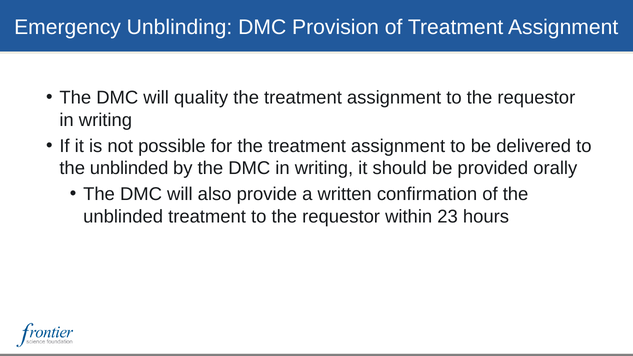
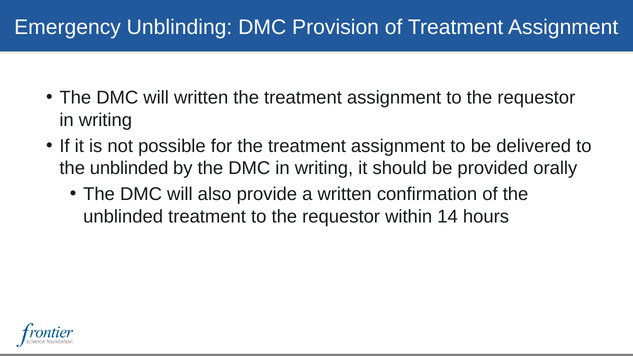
will quality: quality -> written
23: 23 -> 14
